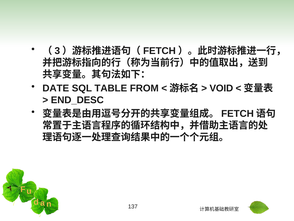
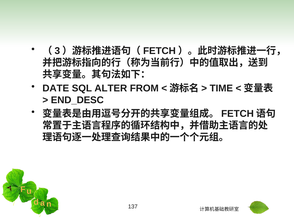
TABLE: TABLE -> ALTER
VOID: VOID -> TIME
